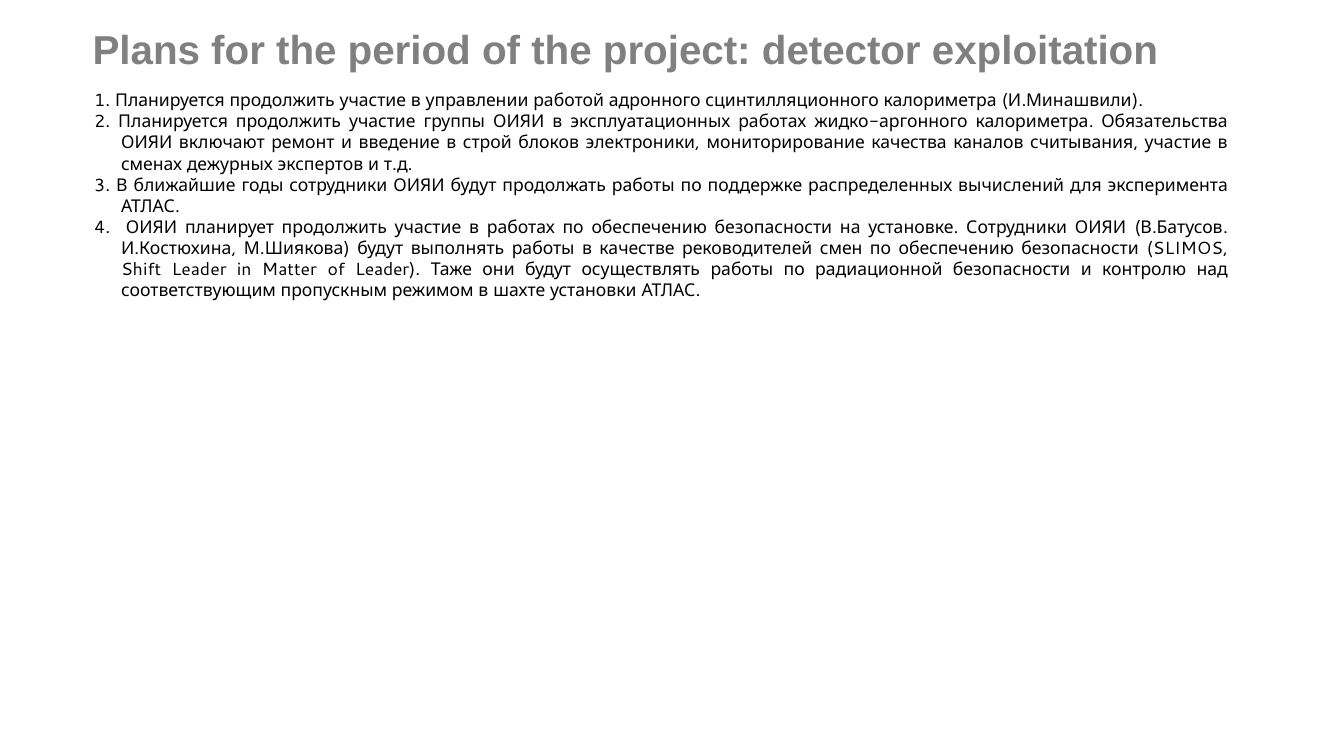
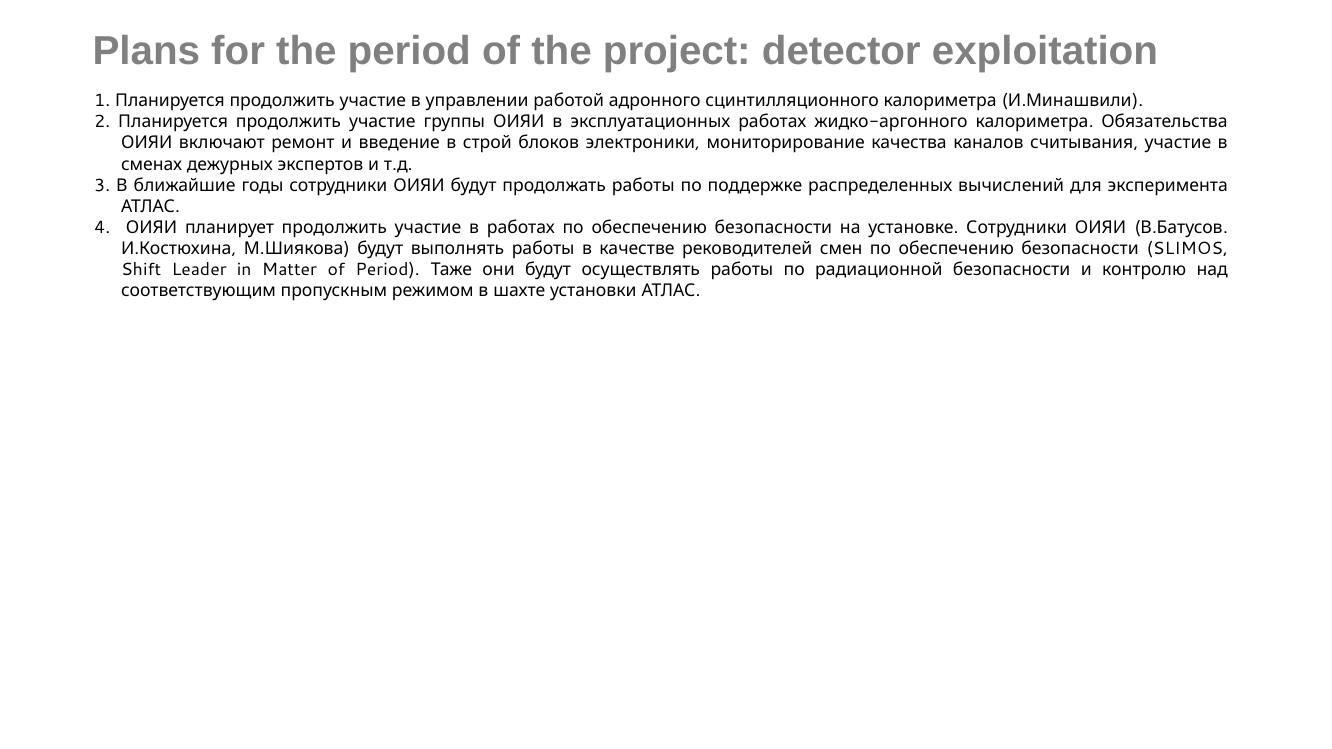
of Leader: Leader -> Period
